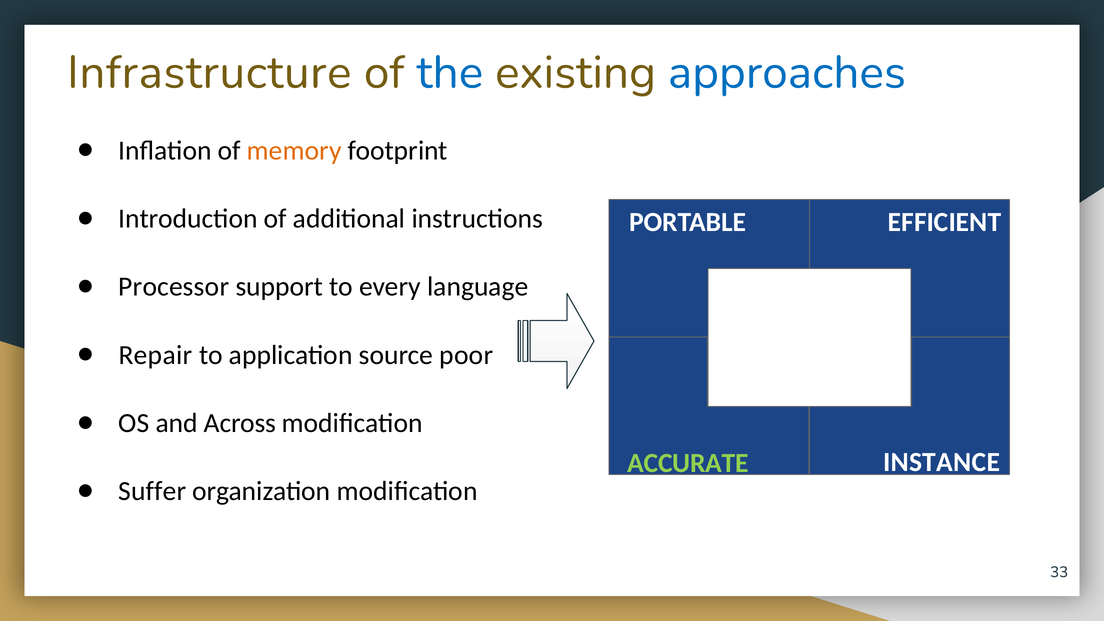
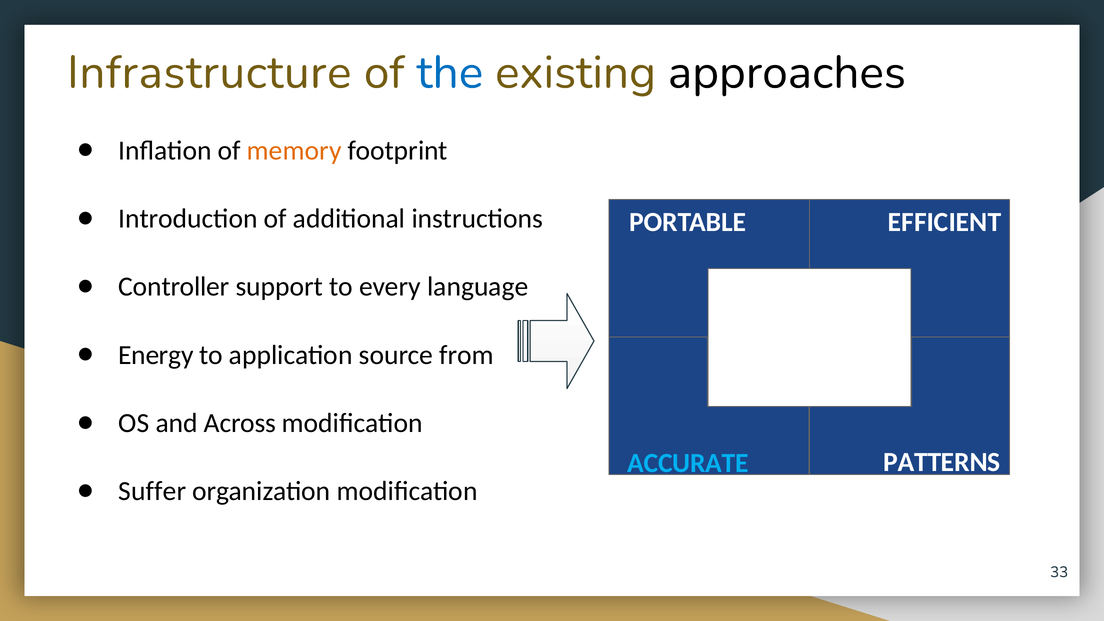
approaches colour: blue -> black
Processor: Processor -> Controller
Repair: Repair -> Energy
poor: poor -> from
INSTANCE: INSTANCE -> PATTERNS
ACCURATE colour: light green -> light blue
